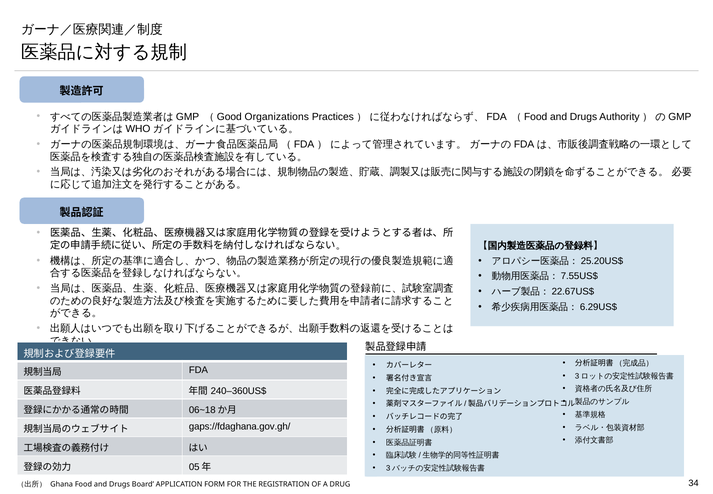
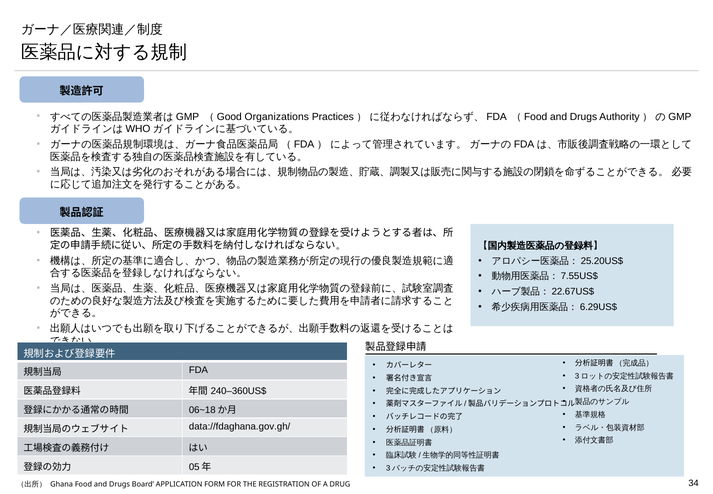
gaps://fdaghana.gov.gh/: gaps://fdaghana.gov.gh/ -> data://fdaghana.gov.gh/
